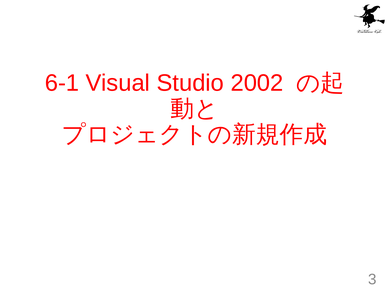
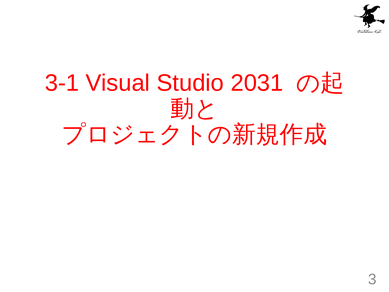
6-1: 6-1 -> 3-1
2002: 2002 -> 2031
